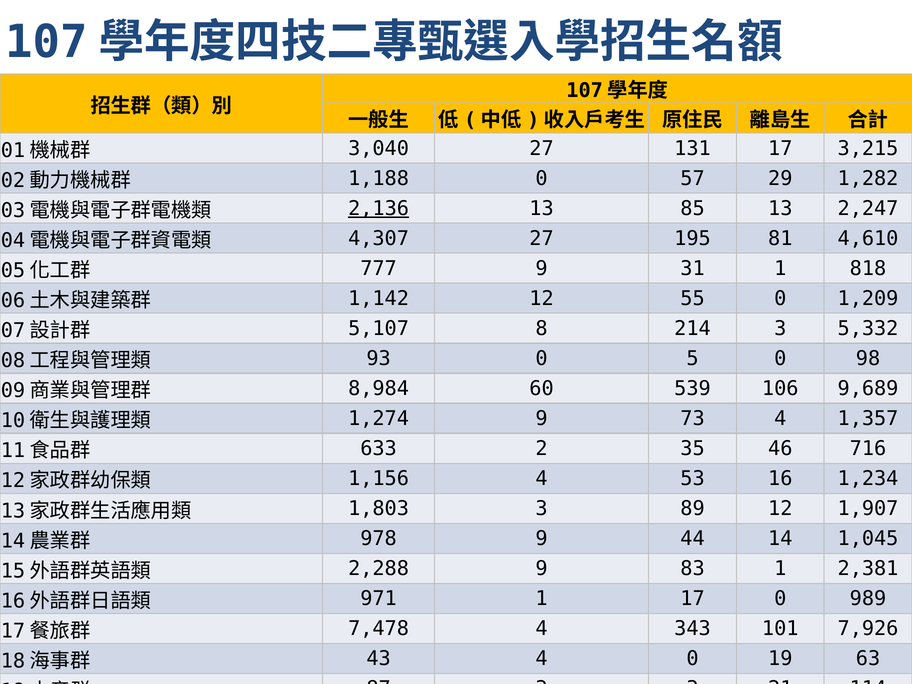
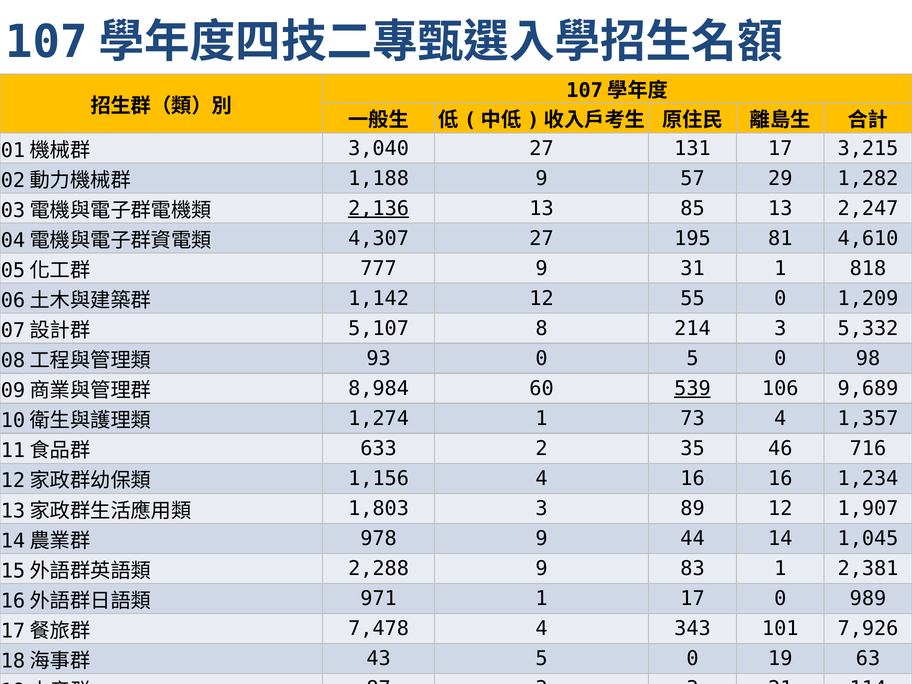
1,188 0: 0 -> 9
539 underline: none -> present
1,274 9: 9 -> 1
4 53: 53 -> 16
43 4: 4 -> 5
